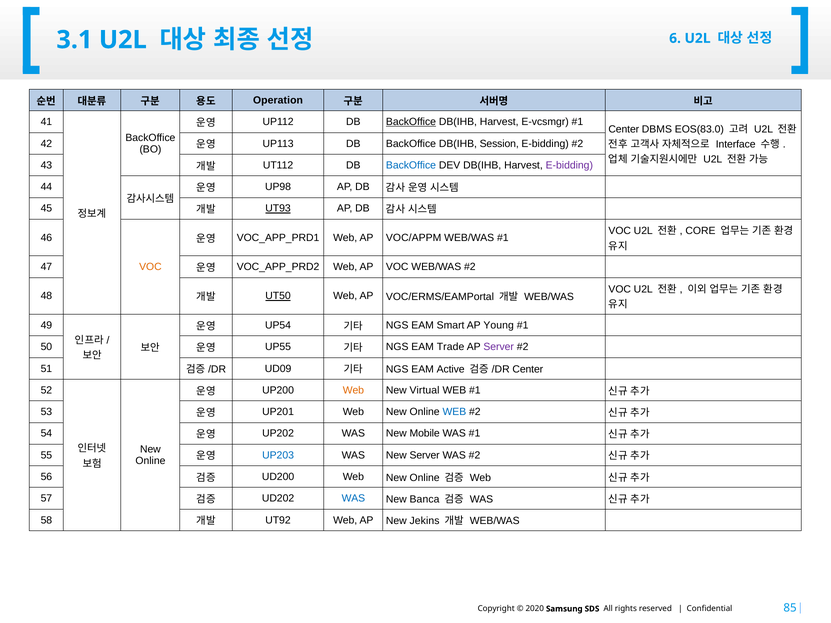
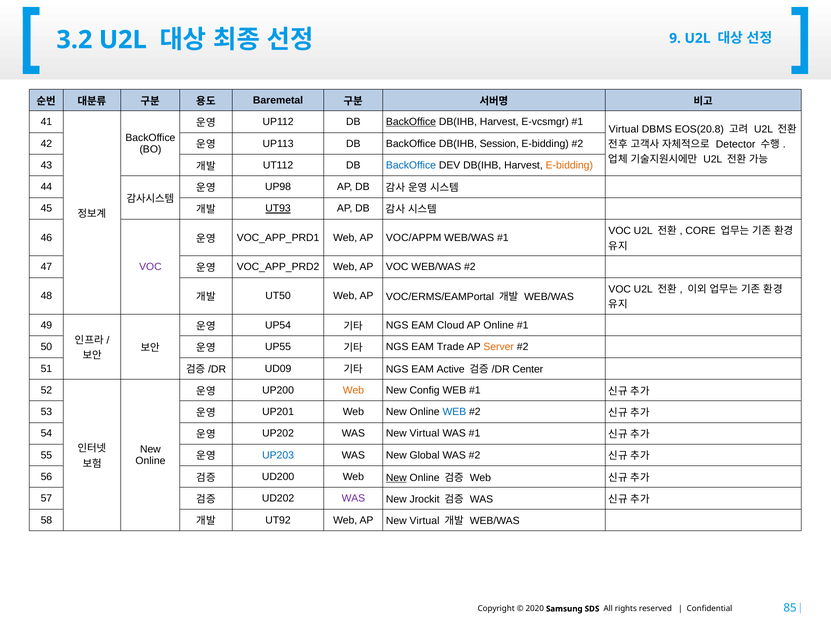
3.1: 3.1 -> 3.2
6: 6 -> 9
Operation: Operation -> Baremetal
Center at (624, 129): Center -> Virtual
EOS(83.0: EOS(83.0 -> EOS(20.8
Interface: Interface -> Detector
E-bidding at (569, 165) colour: purple -> orange
VOC at (150, 267) colour: orange -> purple
UT50 underline: present -> none
Smart: Smart -> Cloud
AP Young: Young -> Online
Server at (499, 347) colour: purple -> orange
Virtual: Virtual -> Config
WAS New Mobile: Mobile -> Virtual
New Server: Server -> Global
New at (396, 478) underline: none -> present
WAS at (353, 499) colour: blue -> purple
Banca: Banca -> Jrockit
AP New Jekins: Jekins -> Virtual
